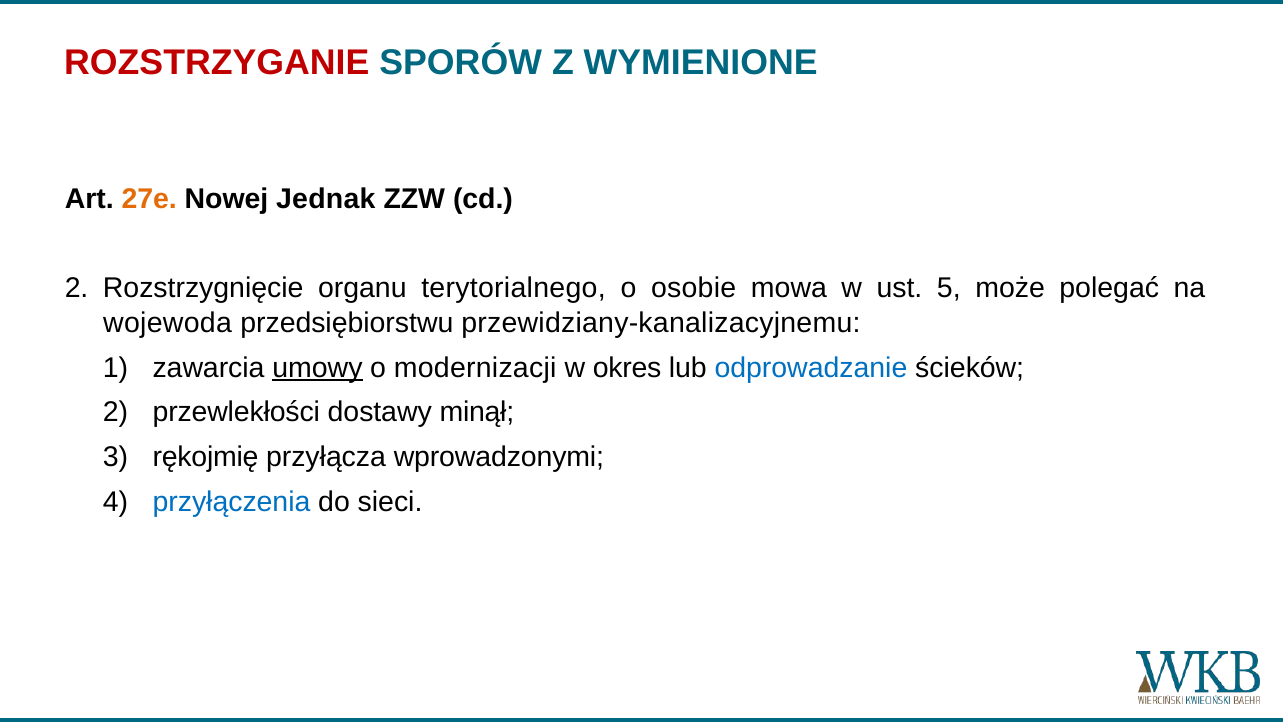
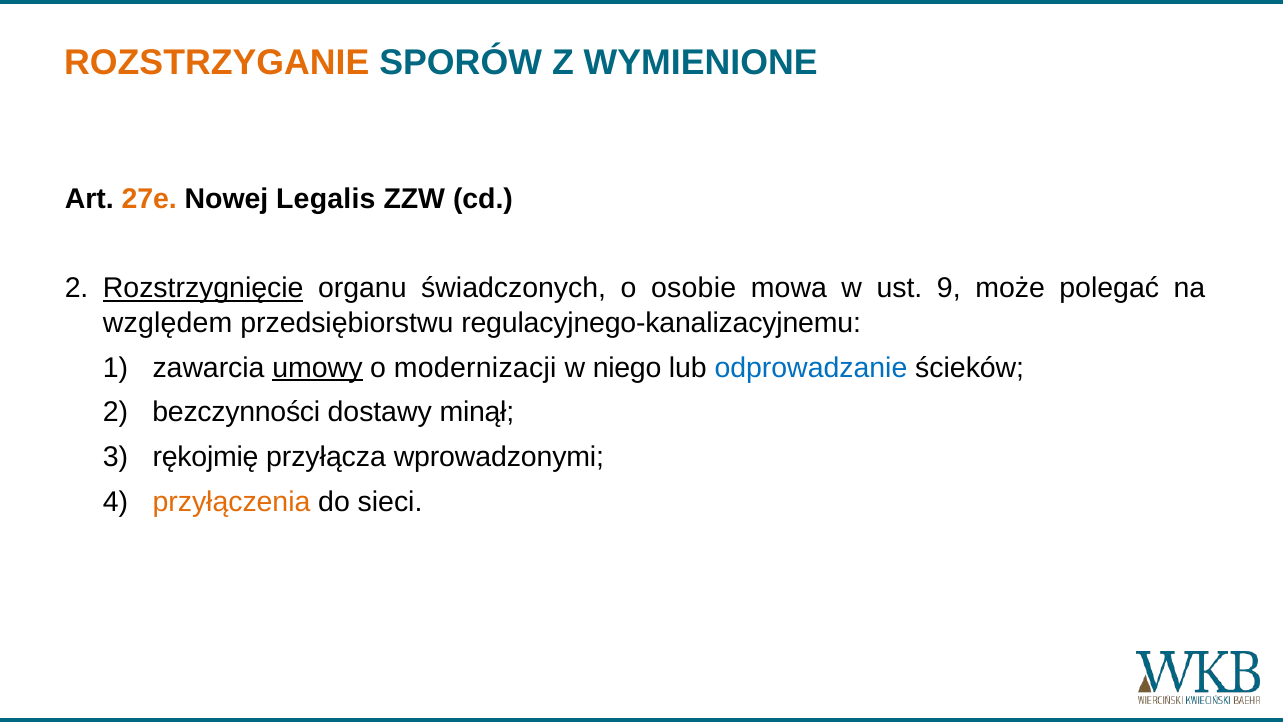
ROZSTRZYGANIE colour: red -> orange
Jednak: Jednak -> Legalis
Rozstrzygnięcie underline: none -> present
terytorialnego: terytorialnego -> świadczonych
5: 5 -> 9
wojewoda: wojewoda -> względem
przewidziany-kanalizacyjnemu: przewidziany-kanalizacyjnemu -> regulacyjnego-kanalizacyjnemu
okres: okres -> niego
przewlekłości: przewlekłości -> bezczynności
przyłączenia colour: blue -> orange
